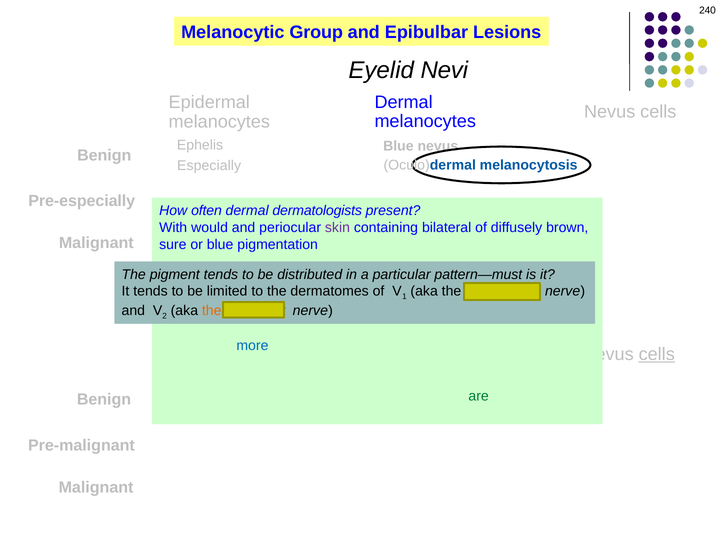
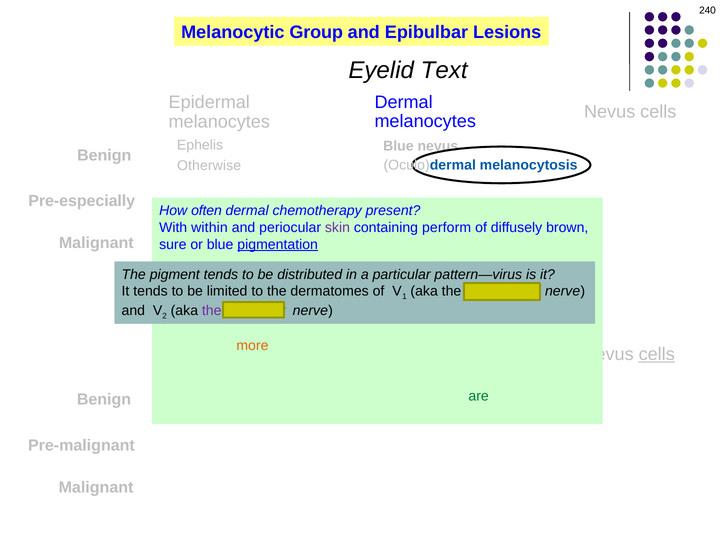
Nevi: Nevi -> Text
Especially: Especially -> Otherwise
dermatologists: dermatologists -> chemotherapy
would: would -> within
containing bilateral: bilateral -> perform
pigmentation underline: none -> present
pattern—must: pattern—must -> pattern—virus
the at (212, 311) colour: orange -> purple
more colour: blue -> orange
